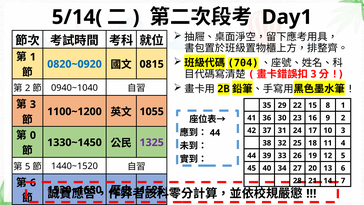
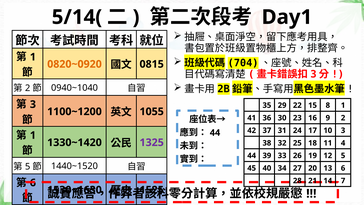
0820~0920 colour: blue -> orange
0 at (33, 135): 0 -> 1
1330~1450: 1330~1450 -> 1330~1420
